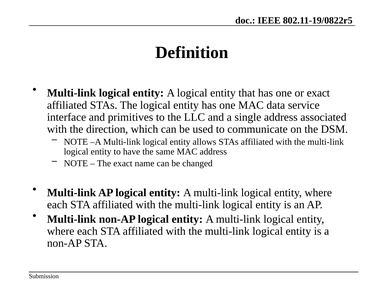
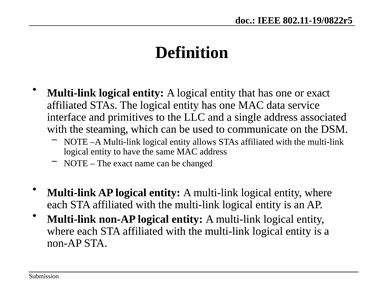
direction: direction -> steaming
